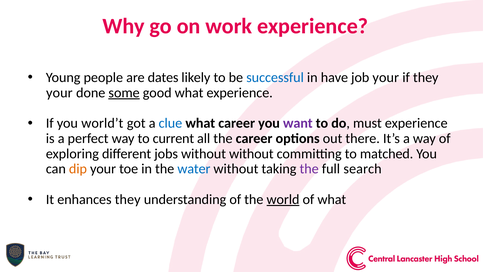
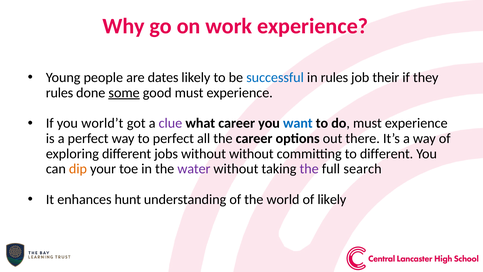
in have: have -> rules
job your: your -> their
your at (59, 93): your -> rules
good what: what -> must
clue colour: blue -> purple
want colour: purple -> blue
to current: current -> perfect
to matched: matched -> different
water colour: blue -> purple
enhances they: they -> hunt
world underline: present -> none
of what: what -> likely
